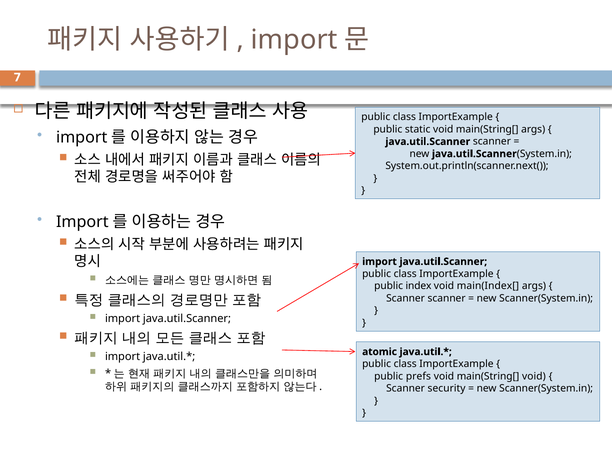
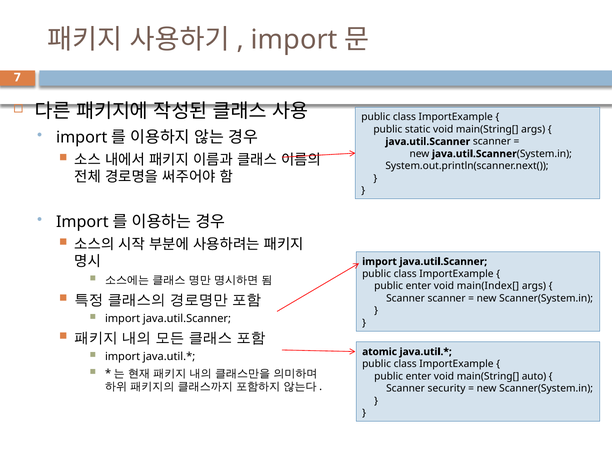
index at (419, 286): index -> enter
prefs at (418, 376): prefs -> enter
main(String[ void: void -> auto
